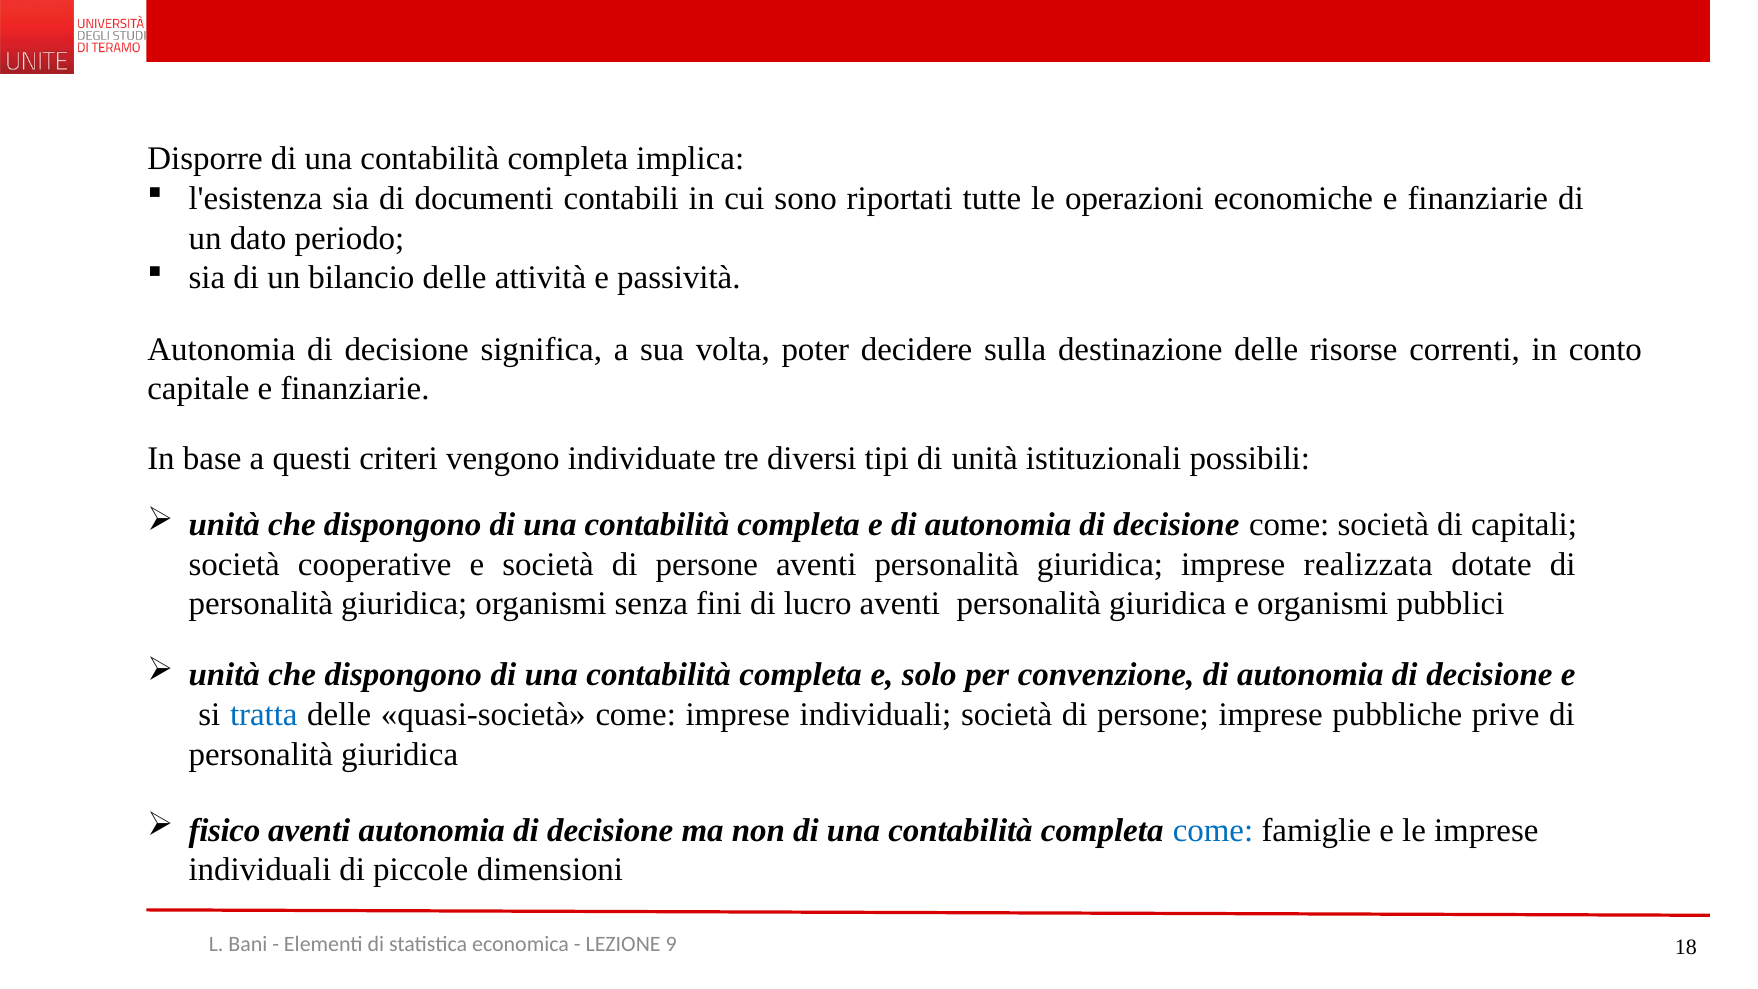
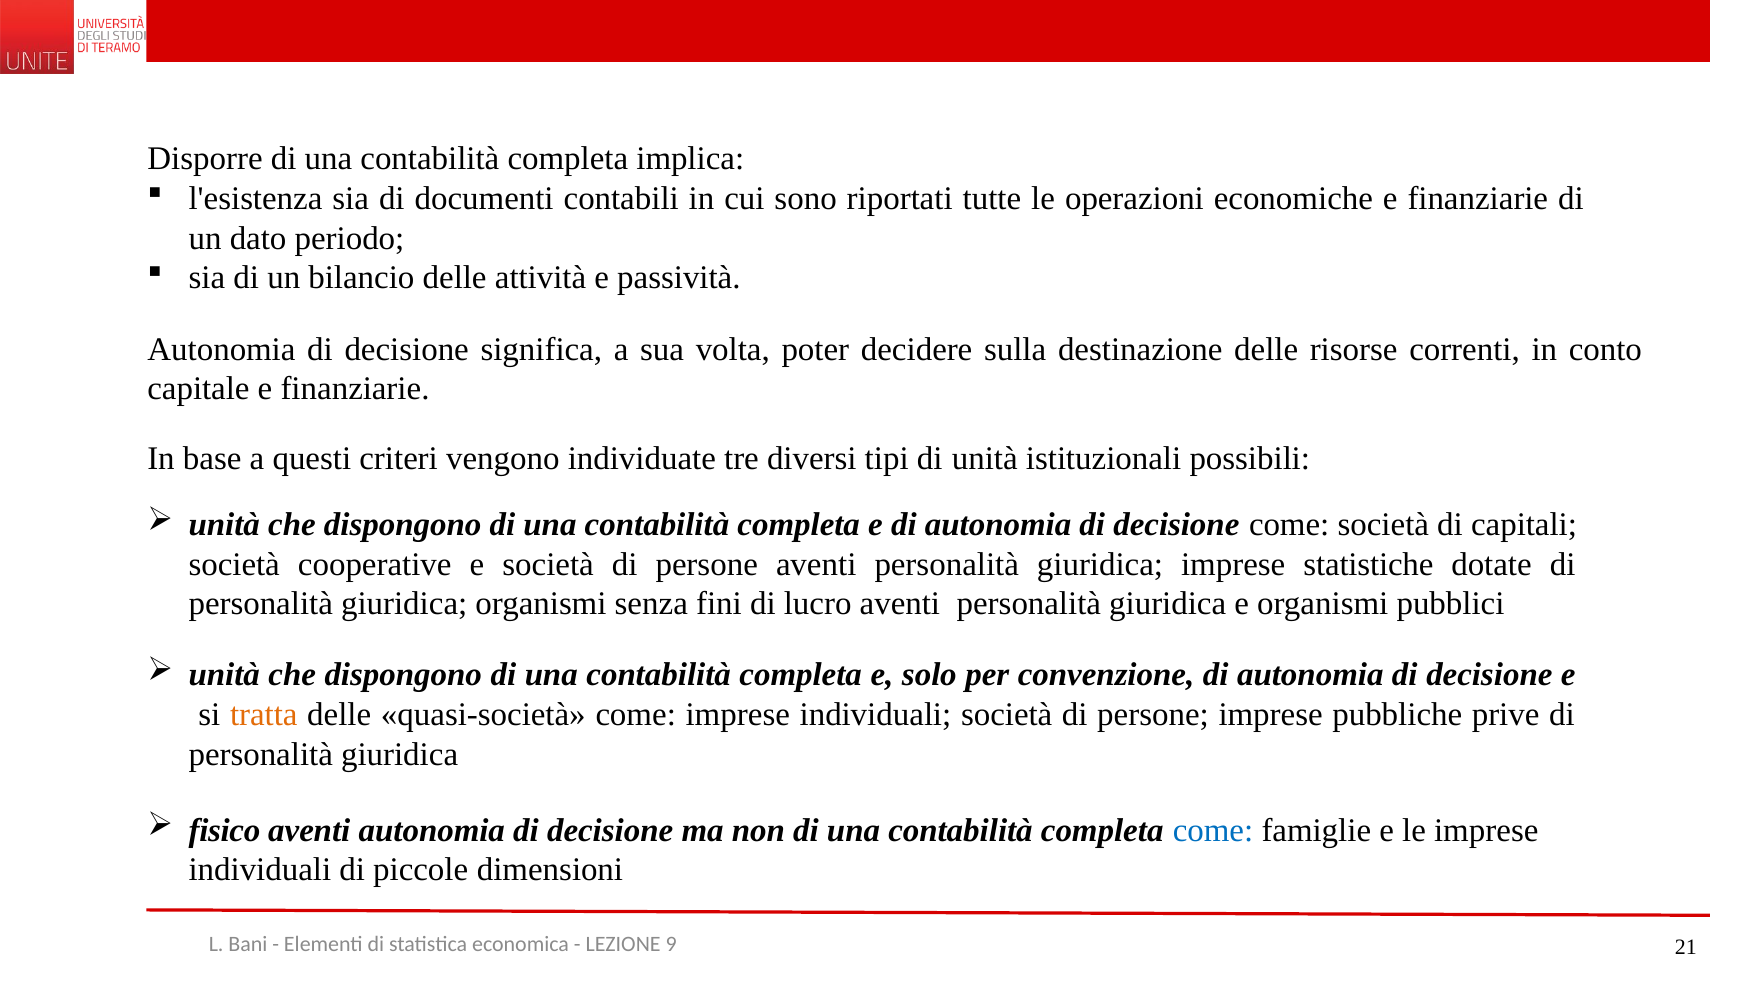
realizzata: realizzata -> statistiche
tratta colour: blue -> orange
18: 18 -> 21
